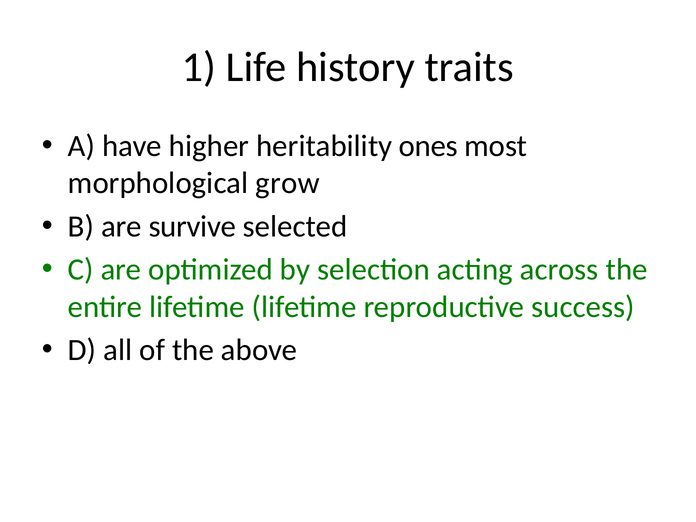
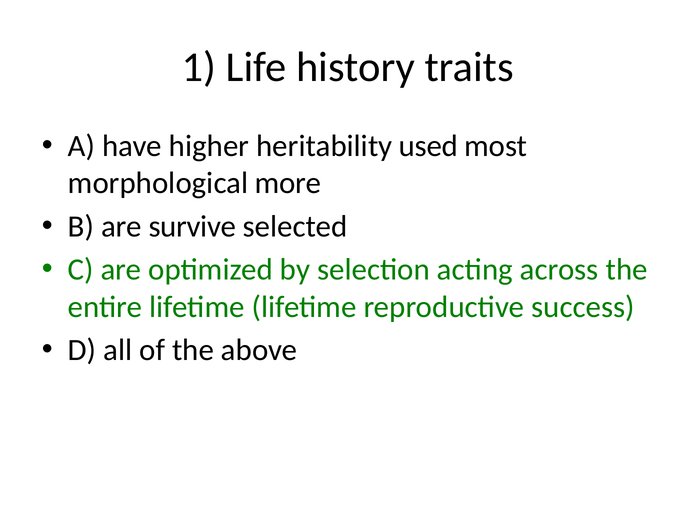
ones: ones -> used
grow: grow -> more
